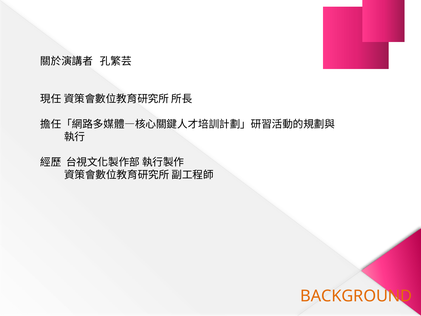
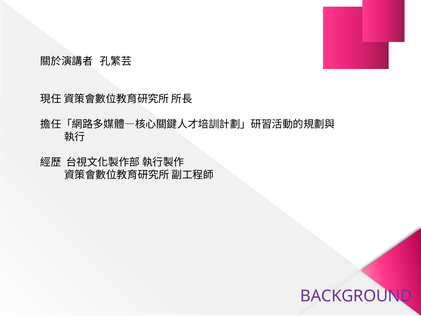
BACKGROUND colour: orange -> purple
